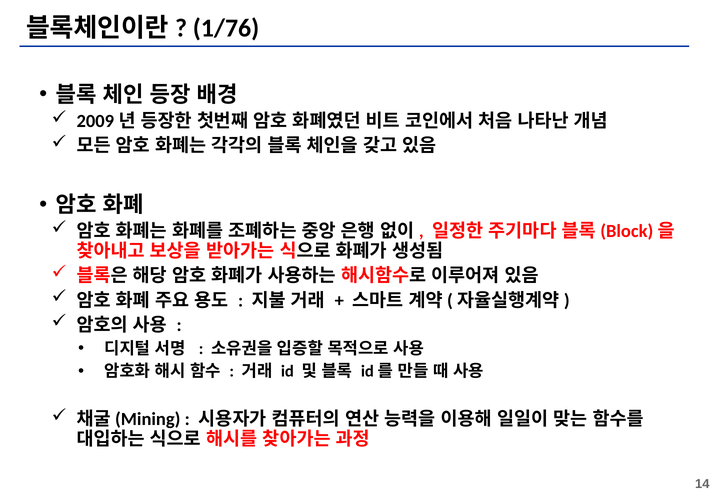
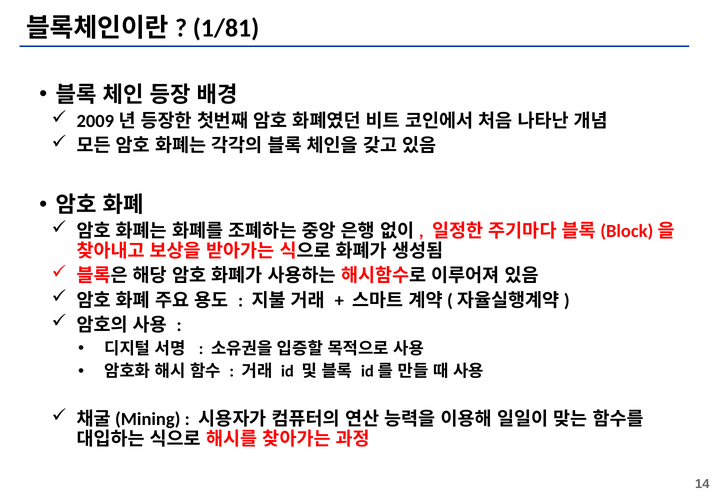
1/76: 1/76 -> 1/81
